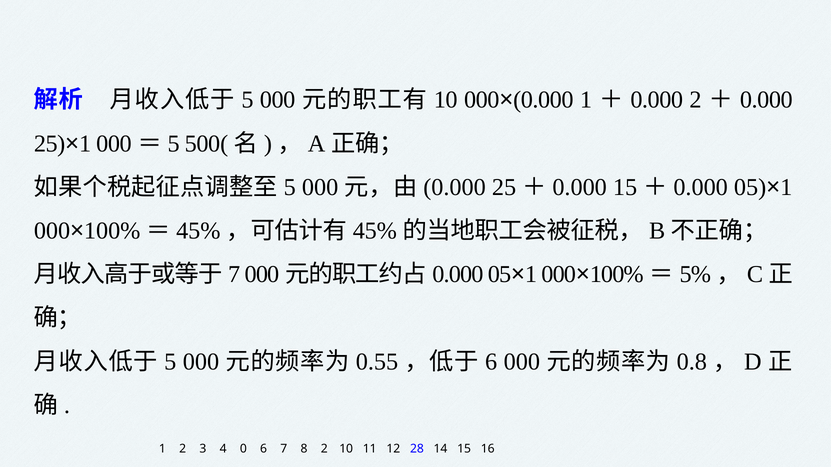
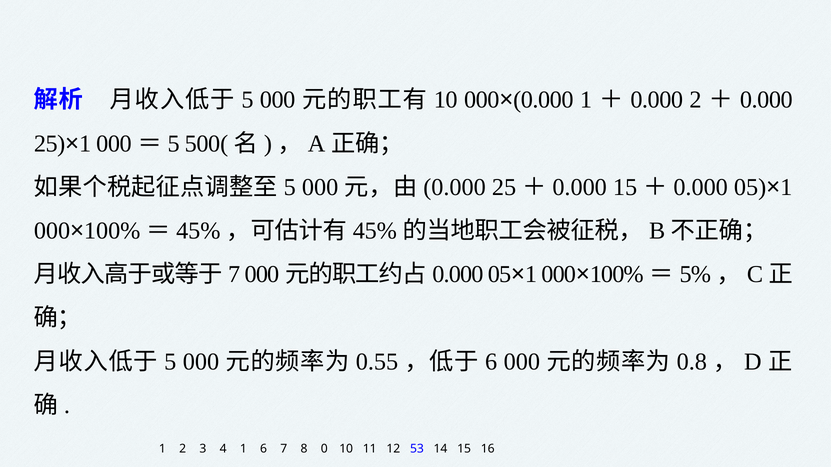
4 0: 0 -> 1
8 2: 2 -> 0
28: 28 -> 53
